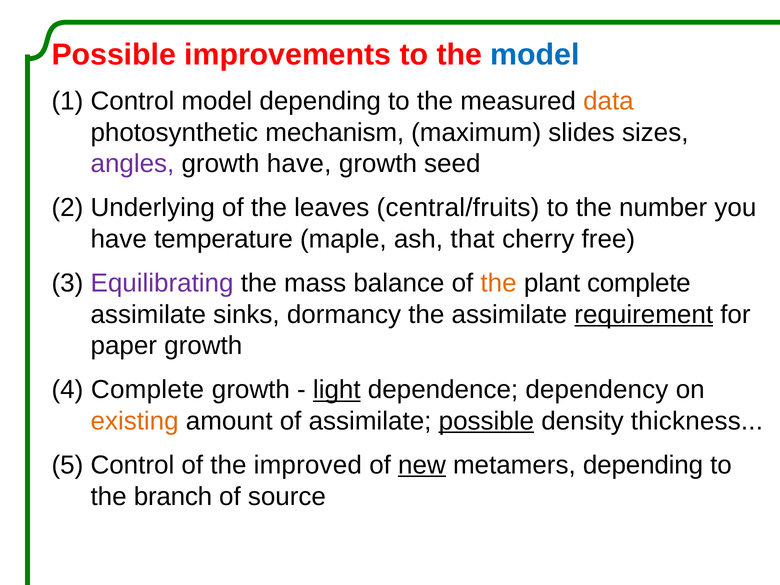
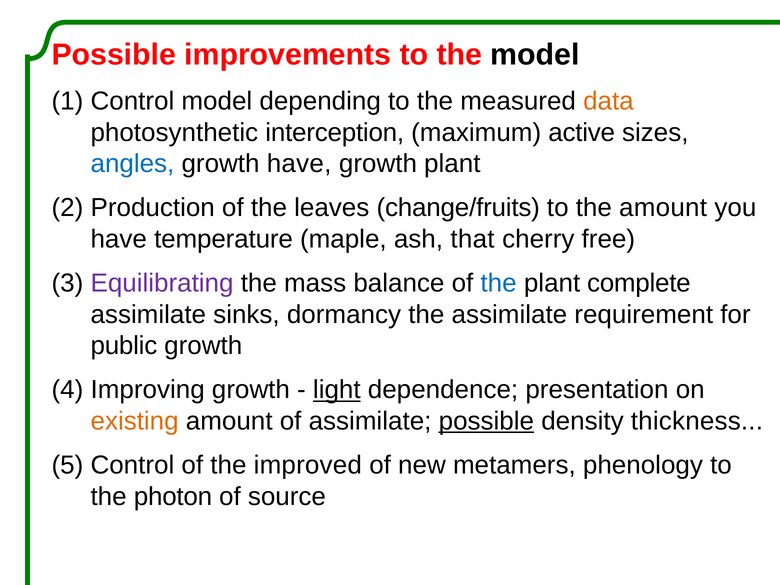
model at (535, 55) colour: blue -> black
mechanism: mechanism -> interception
slides: slides -> active
angles colour: purple -> blue
growth seed: seed -> plant
Underlying: Underlying -> Production
central/fruits: central/fruits -> change/fruits
the number: number -> amount
the at (499, 283) colour: orange -> blue
requirement underline: present -> none
paper: paper -> public
Complete at (148, 390): Complete -> Improving
dependency: dependency -> presentation
new underline: present -> none
metamers depending: depending -> phenology
branch: branch -> photon
